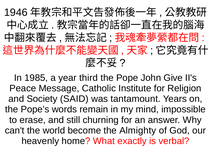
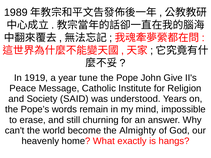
1946: 1946 -> 1989
1985: 1985 -> 1919
third: third -> tune
tantamount: tantamount -> understood
verbal: verbal -> hangs
